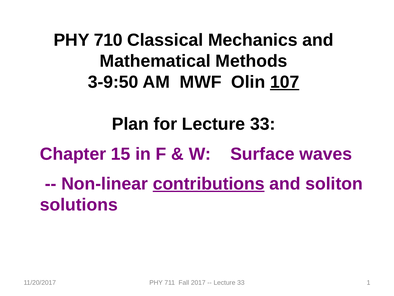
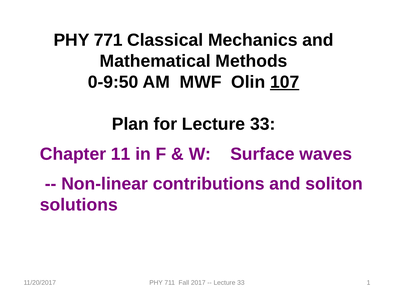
710: 710 -> 771
3-9:50: 3-9:50 -> 0-9:50
15: 15 -> 11
contributions underline: present -> none
